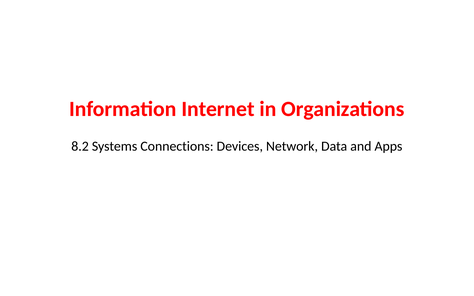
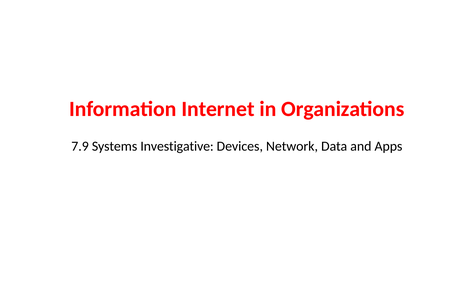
8.2: 8.2 -> 7.9
Connections: Connections -> Investigative
